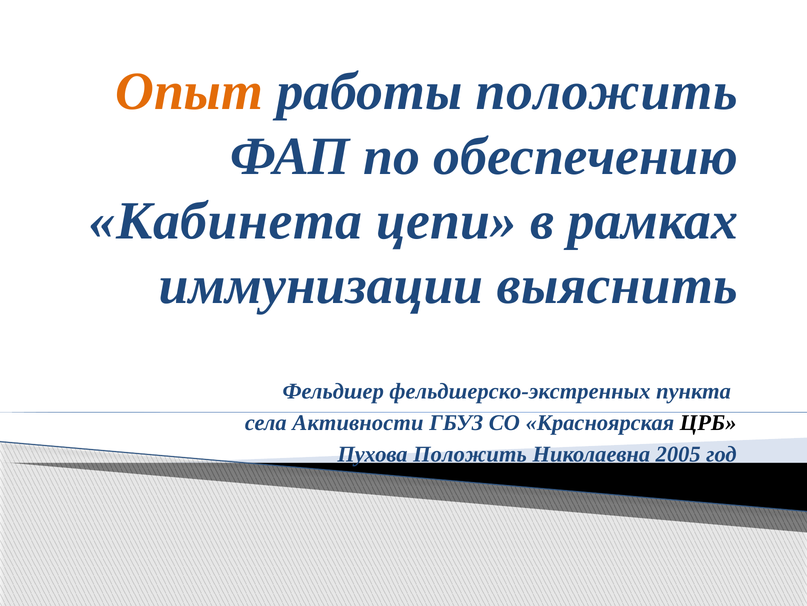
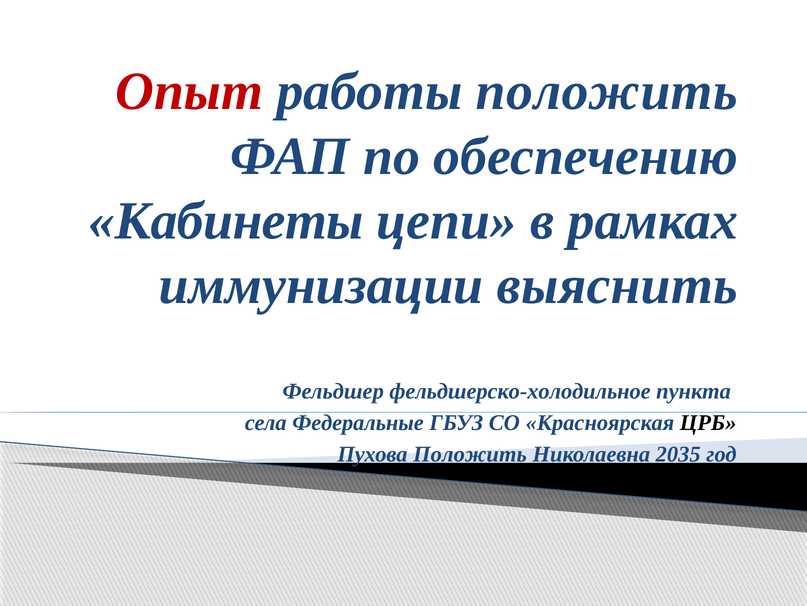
Опыт colour: orange -> red
Кабинета: Кабинета -> Кабинеты
фельдшерско-экстренных: фельдшерско-экстренных -> фельдшерско-холодильное
Активности: Активности -> Федеральные
2005: 2005 -> 2035
